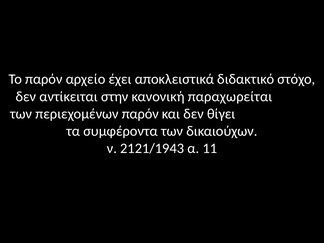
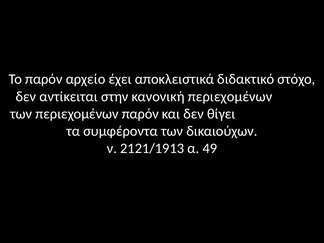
κανονική παραχωρείται: παραχωρείται -> περιεχομένων
2121/1943: 2121/1943 -> 2121/1913
11: 11 -> 49
